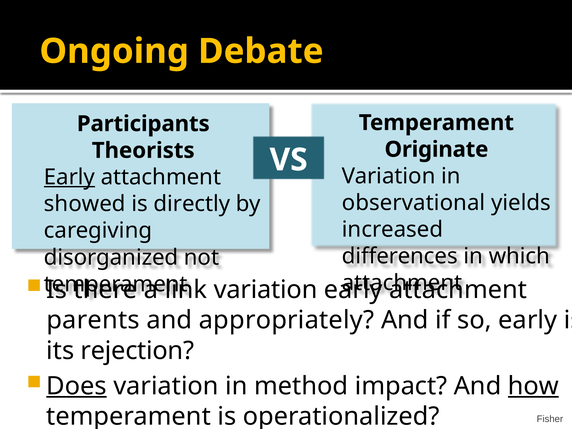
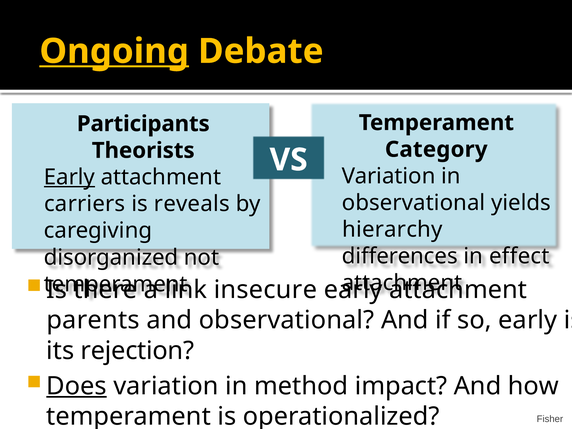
Ongoing underline: none -> present
Originate: Originate -> Category
showed: showed -> carriers
directly: directly -> reveals
increased: increased -> hierarchy
which: which -> effect
variation at (266, 290): variation -> insecure
and appropriately: appropriately -> observational
how underline: present -> none
